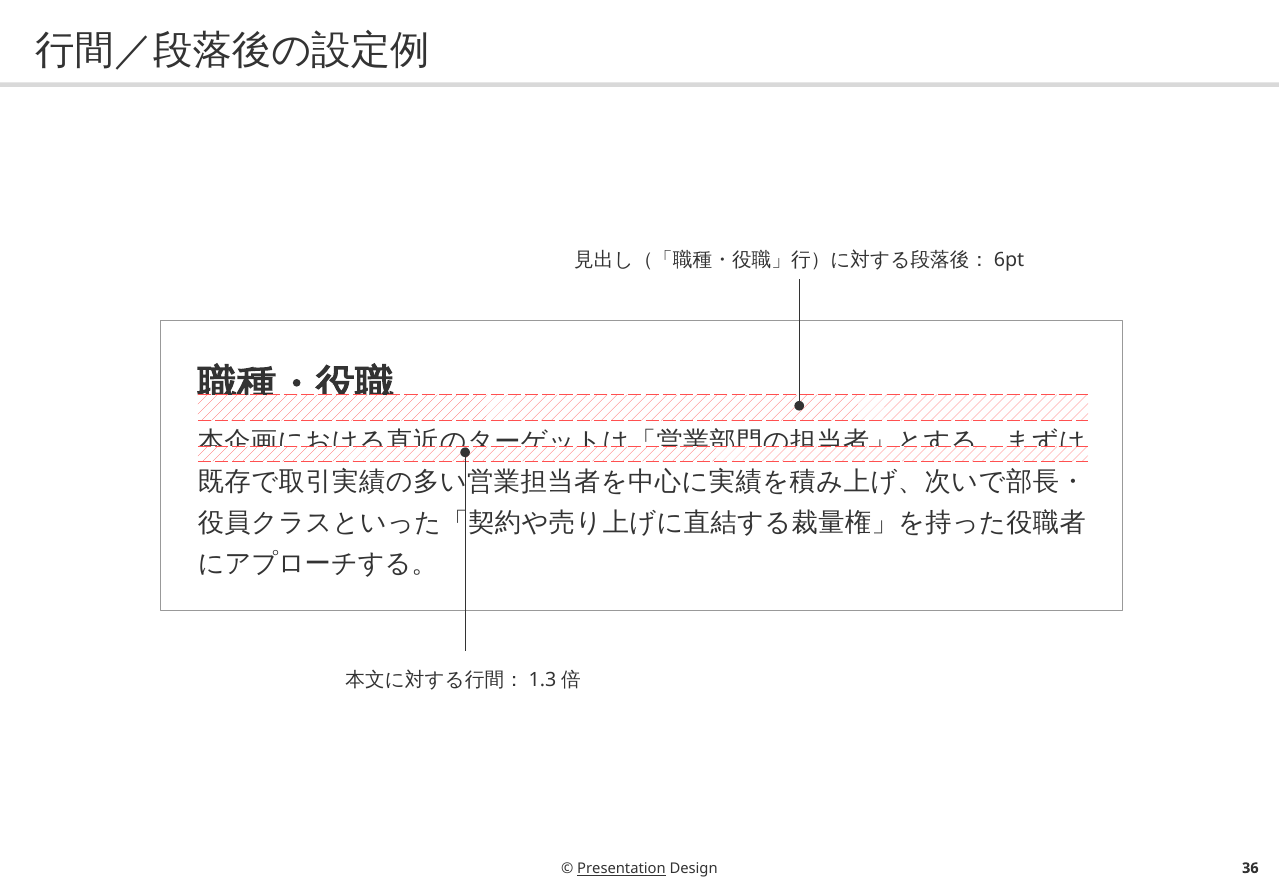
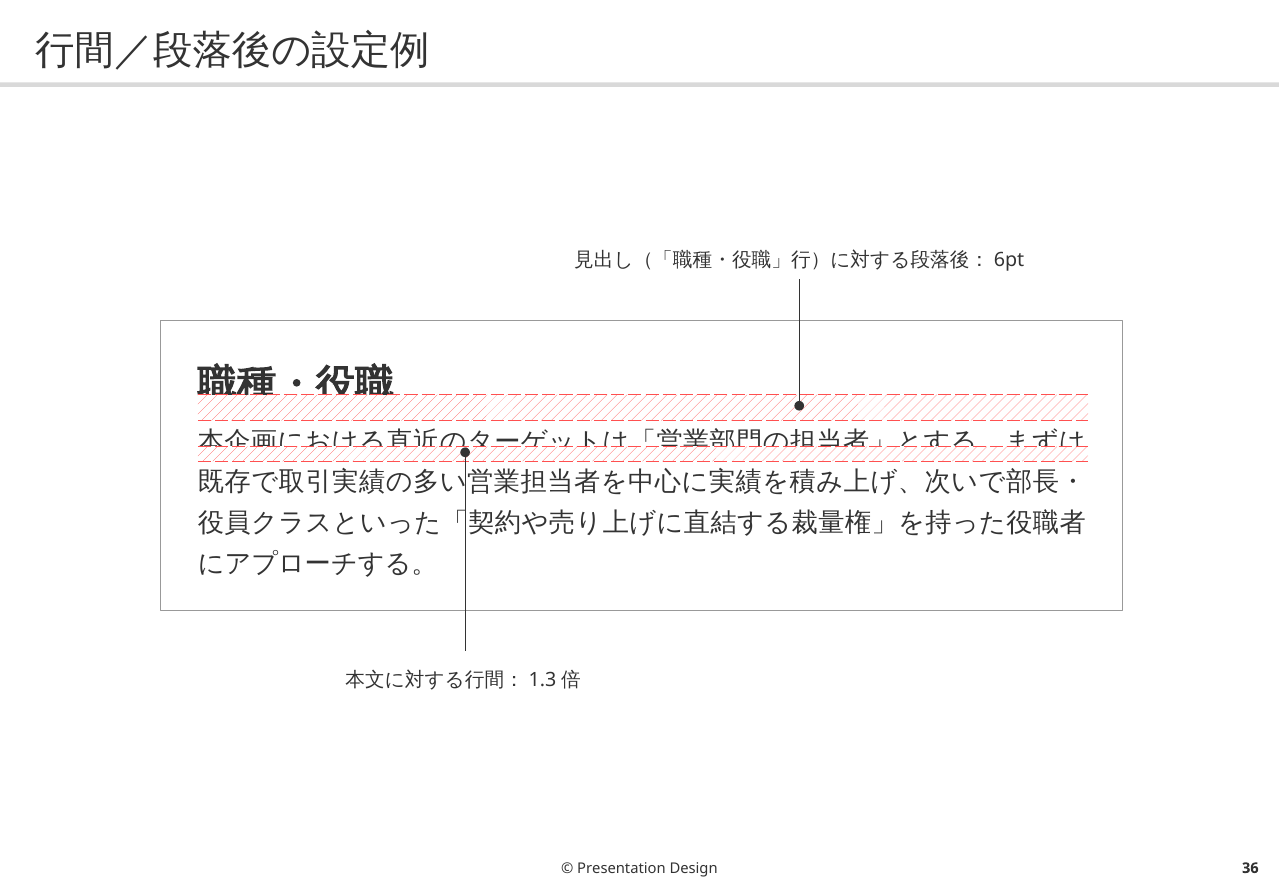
Presentation underline: present -> none
